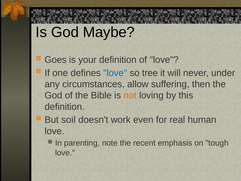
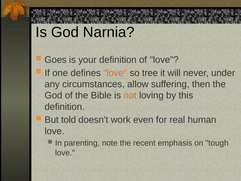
Maybe: Maybe -> Narnia
love at (115, 73) colour: blue -> orange
soil: soil -> told
